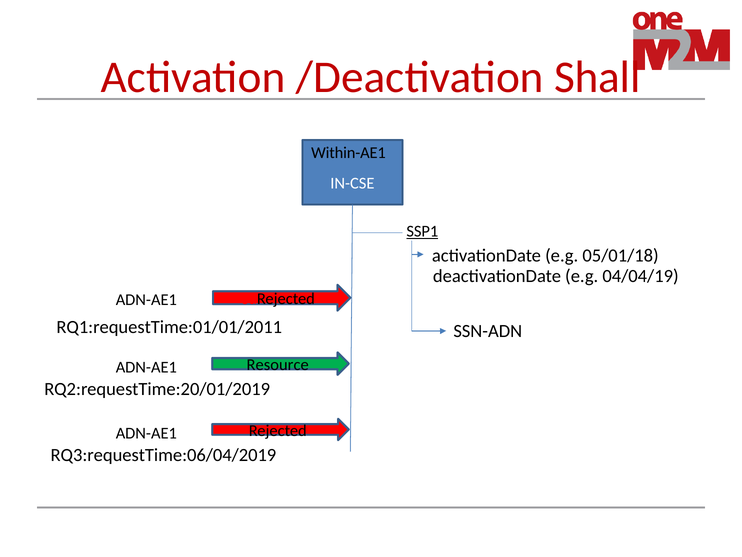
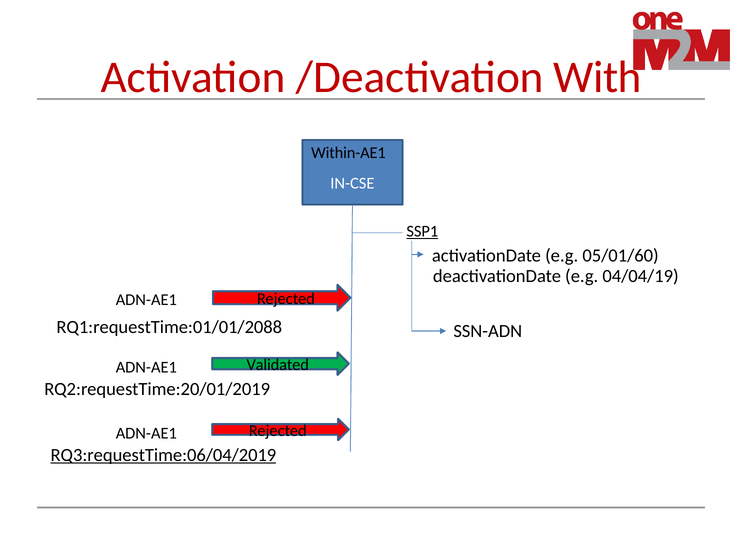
Shall: Shall -> With
05/01/18: 05/01/18 -> 05/01/60
RQ1:requestTime:01/01/2011: RQ1:requestTime:01/01/2011 -> RQ1:requestTime:01/01/2088
Resource: Resource -> Validated
RQ3:requestTime:06/04/2019 underline: none -> present
